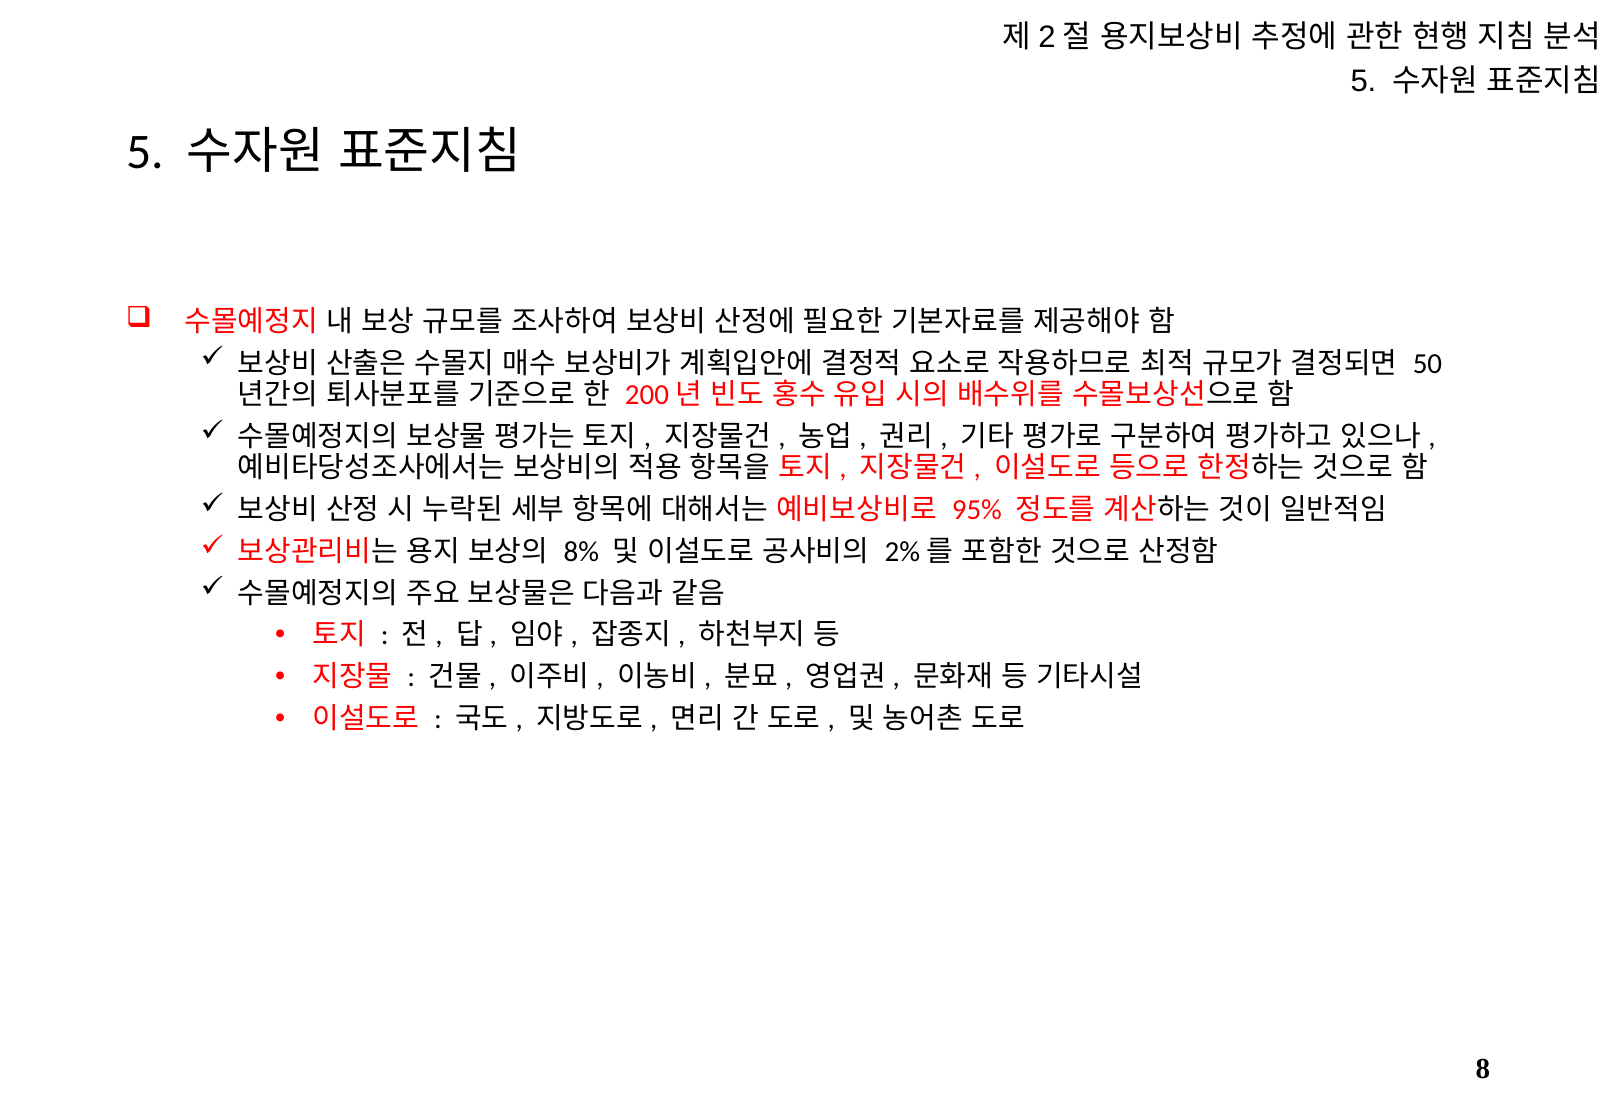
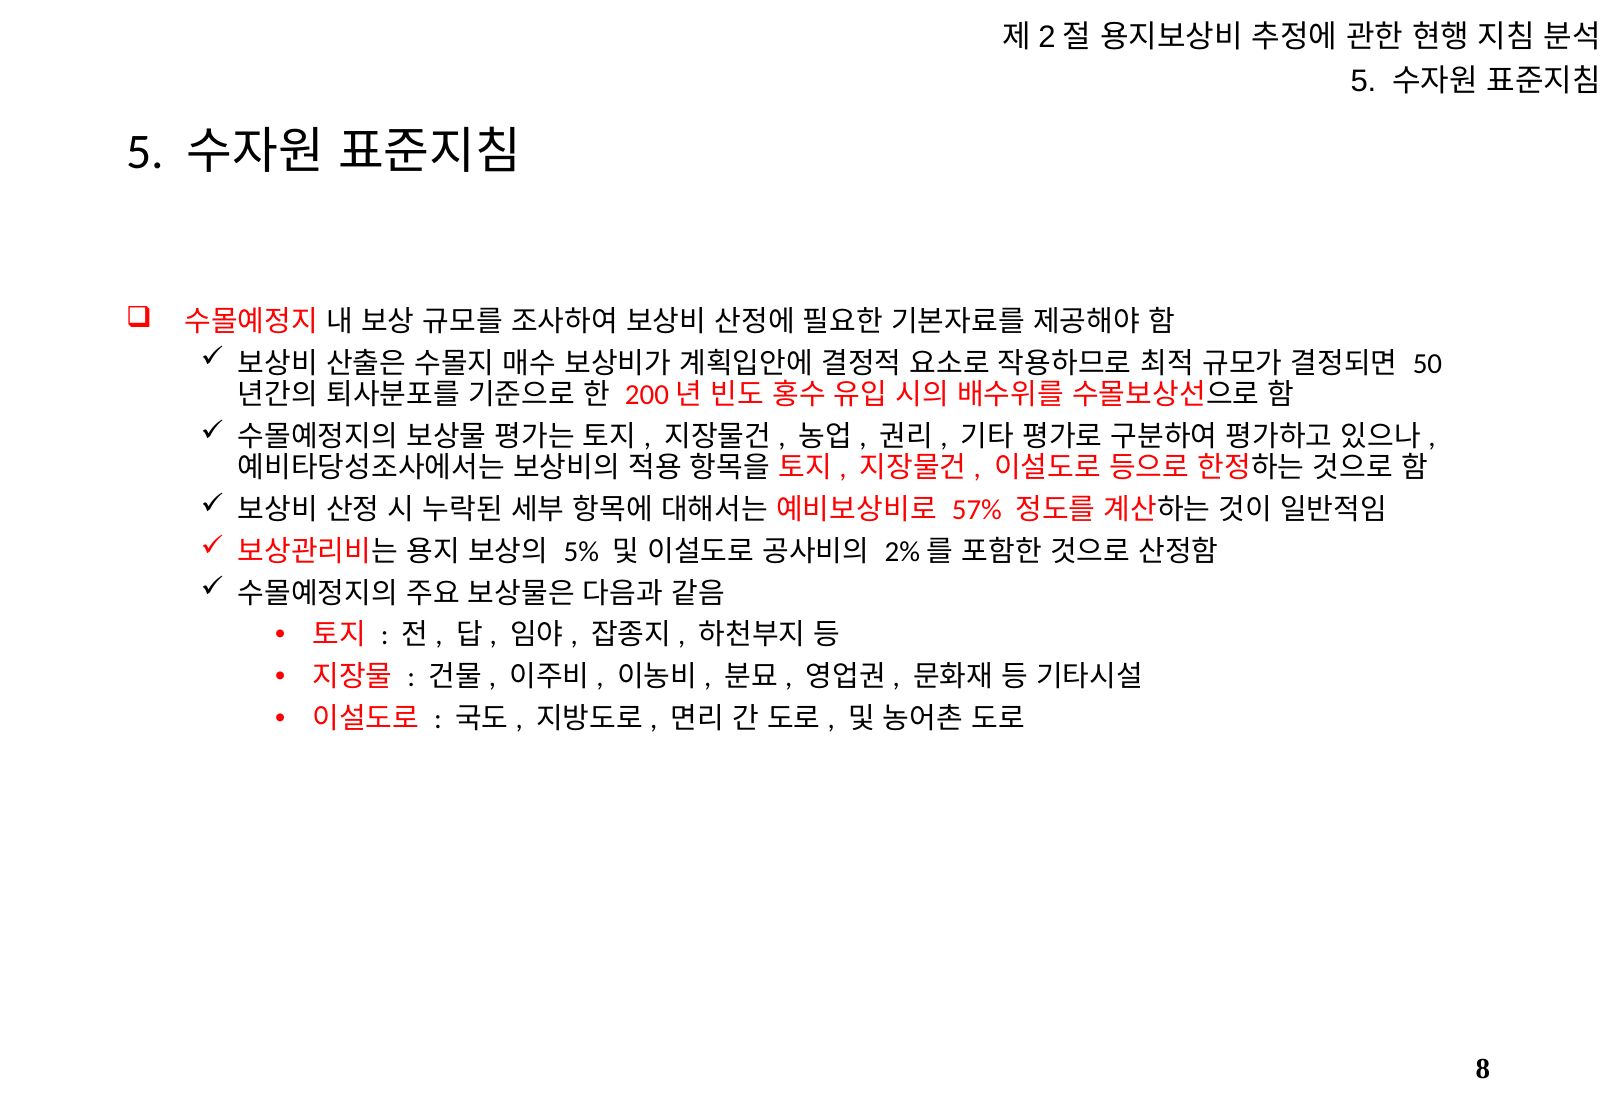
95%: 95% -> 57%
8%: 8% -> 5%
